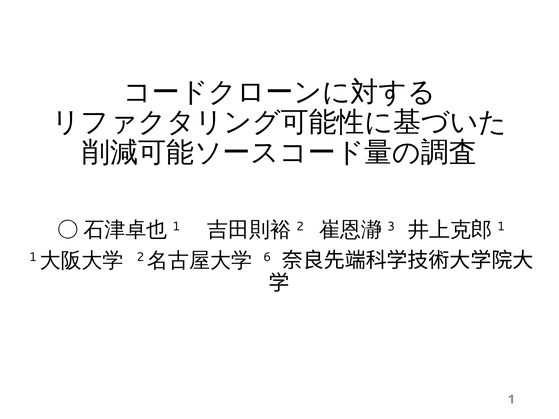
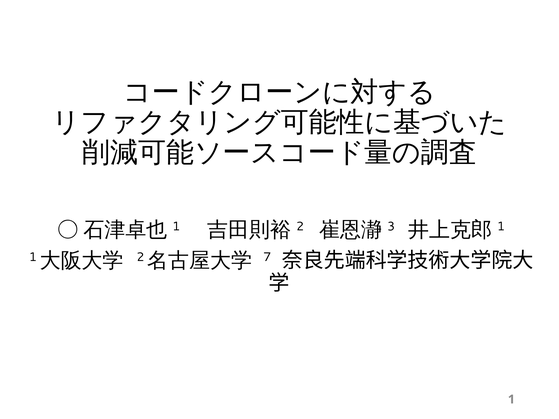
6: 6 -> 7
